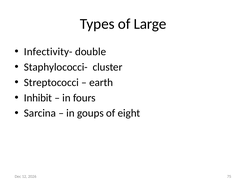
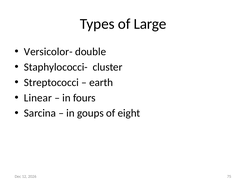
Infectivity-: Infectivity- -> Versicolor-
Inhibit: Inhibit -> Linear
